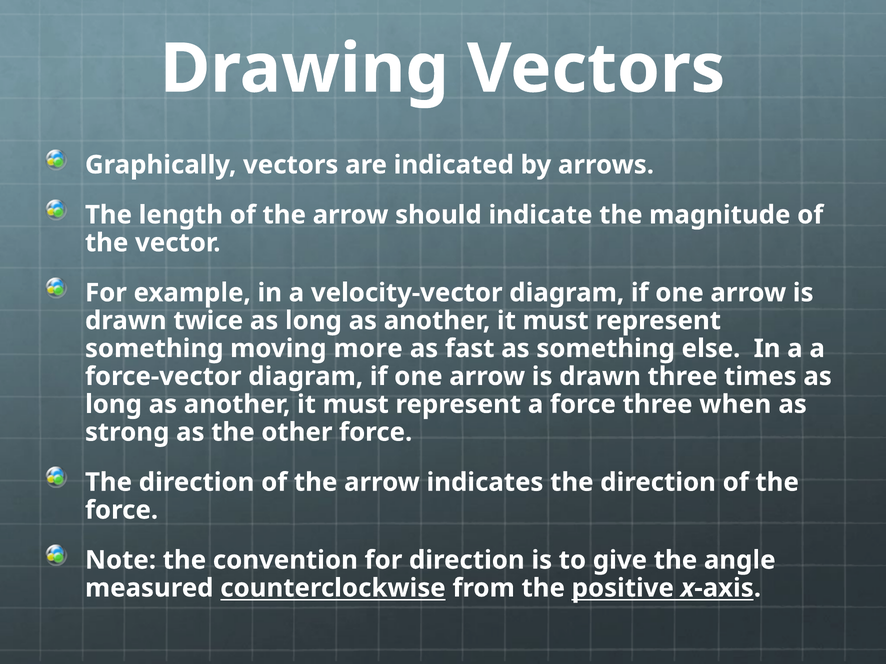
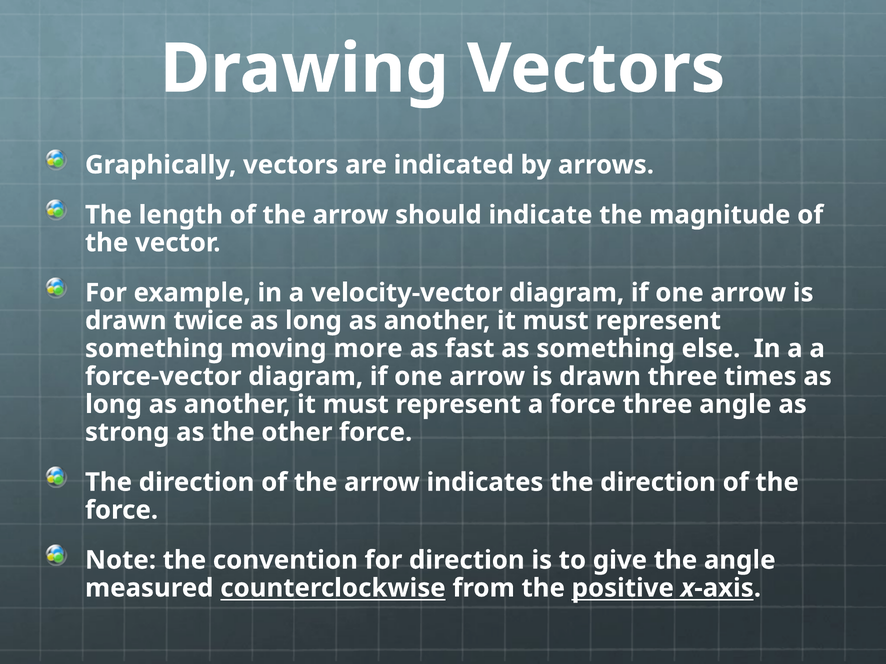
three when: when -> angle
